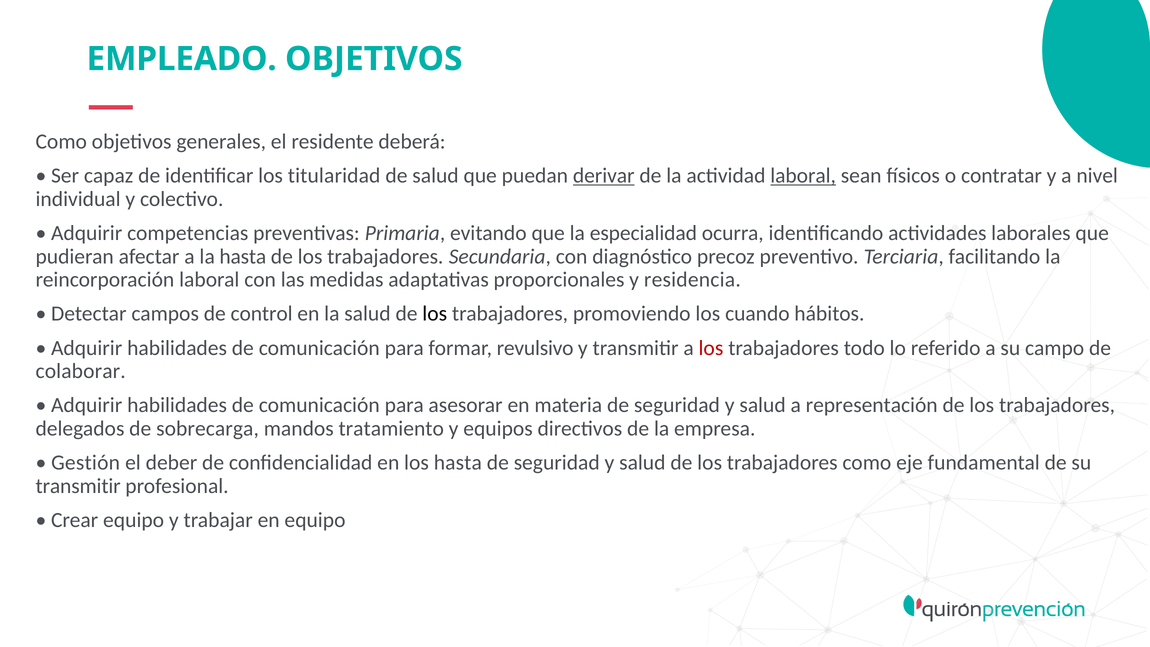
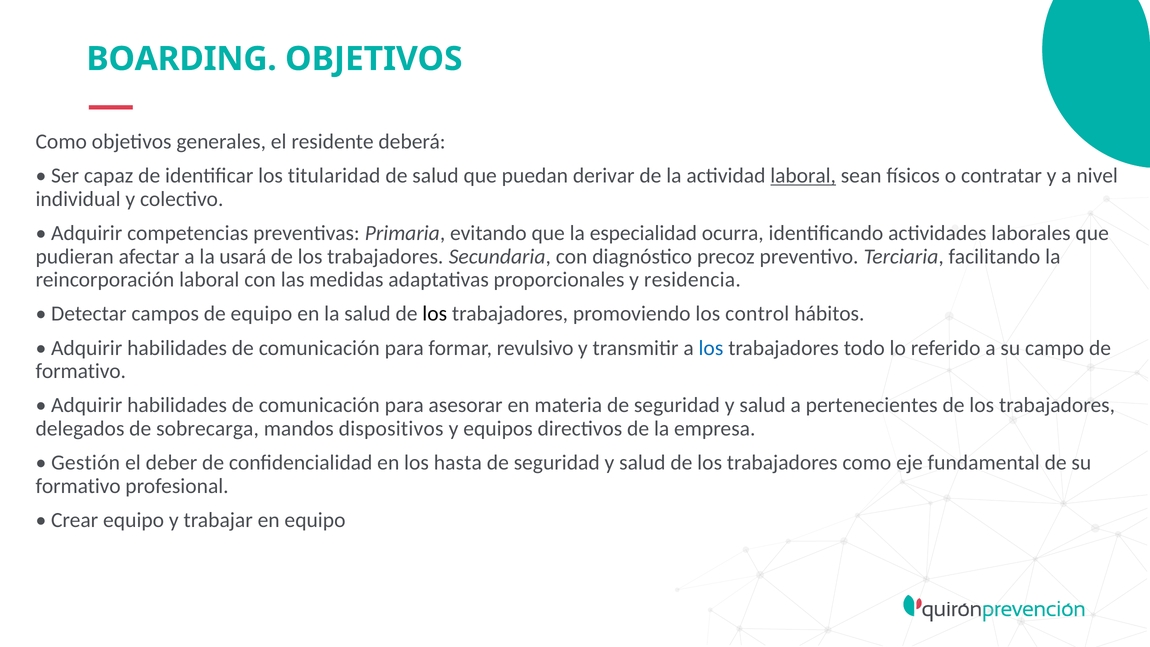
EMPLEADO: EMPLEADO -> BOARDING
derivar underline: present -> none
la hasta: hasta -> usará
de control: control -> equipo
cuando: cuando -> control
los at (711, 348) colour: red -> blue
colaborar at (81, 371): colaborar -> formativo
representación: representación -> pertenecientes
tratamiento: tratamiento -> dispositivos
transmitir at (78, 486): transmitir -> formativo
